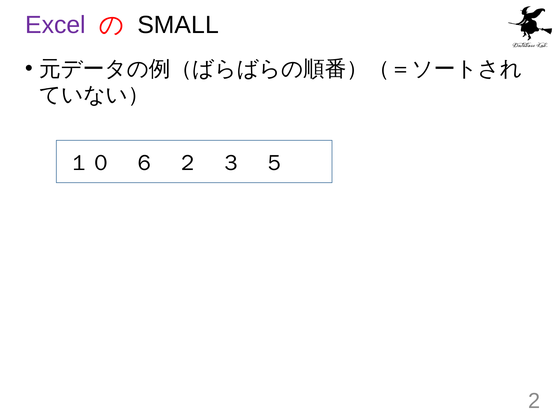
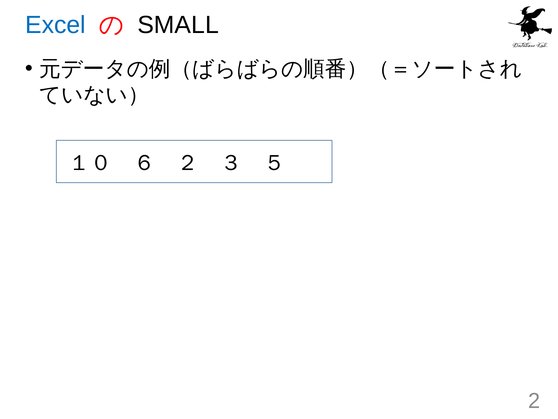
Excel colour: purple -> blue
